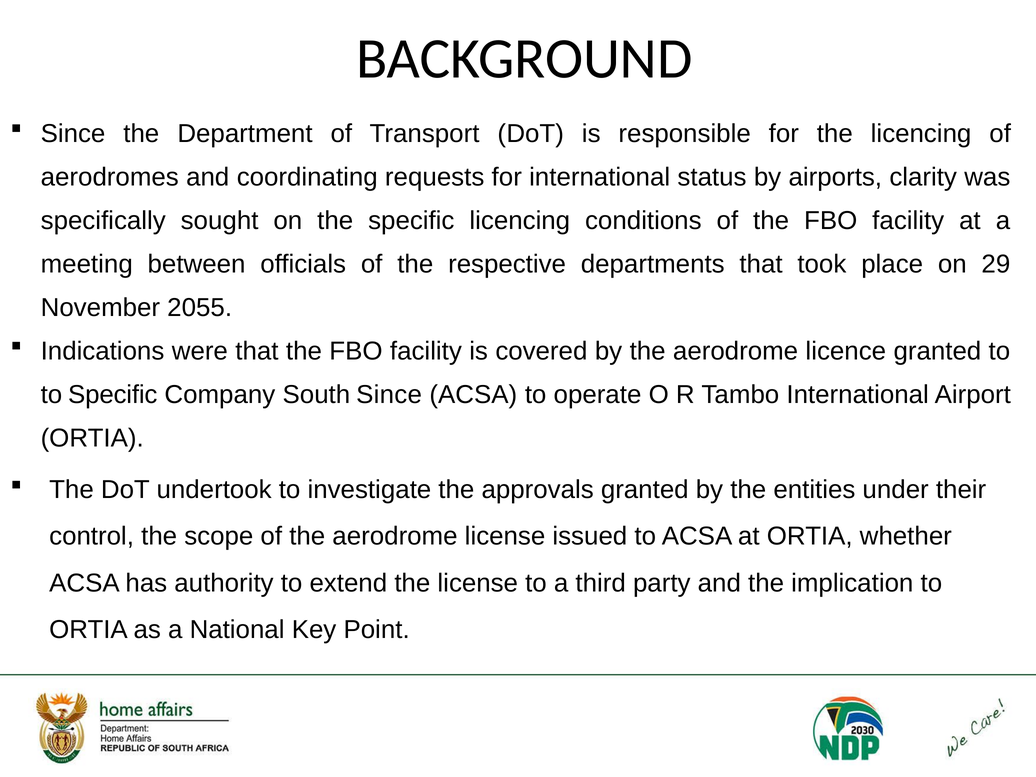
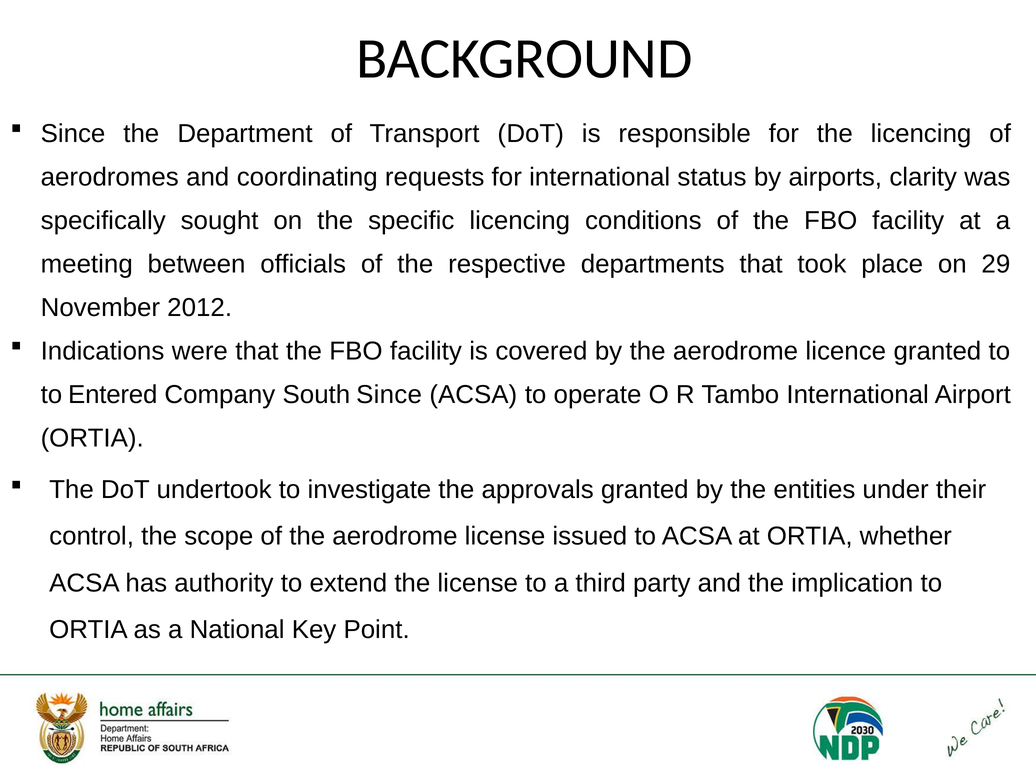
2055: 2055 -> 2012
to Specific: Specific -> Entered
